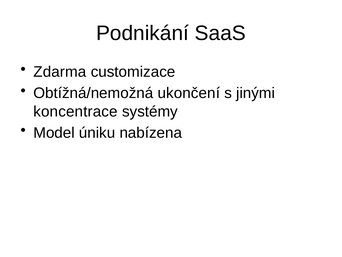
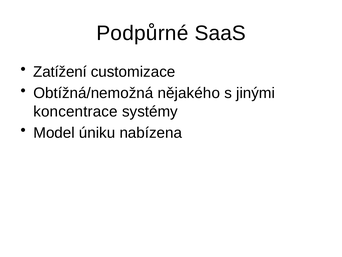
Podnikání: Podnikání -> Podpůrné
Zdarma: Zdarma -> Zatížení
ukončení: ukončení -> nějakého
